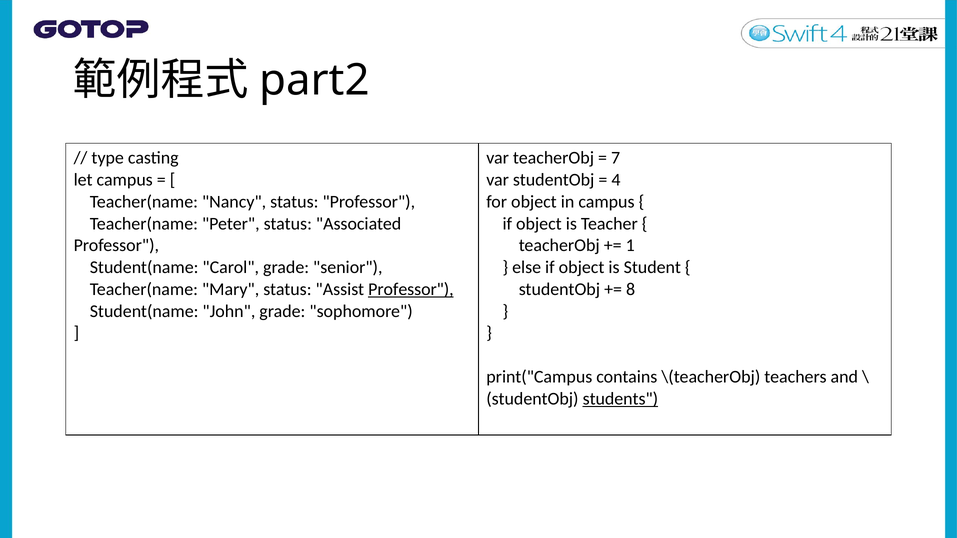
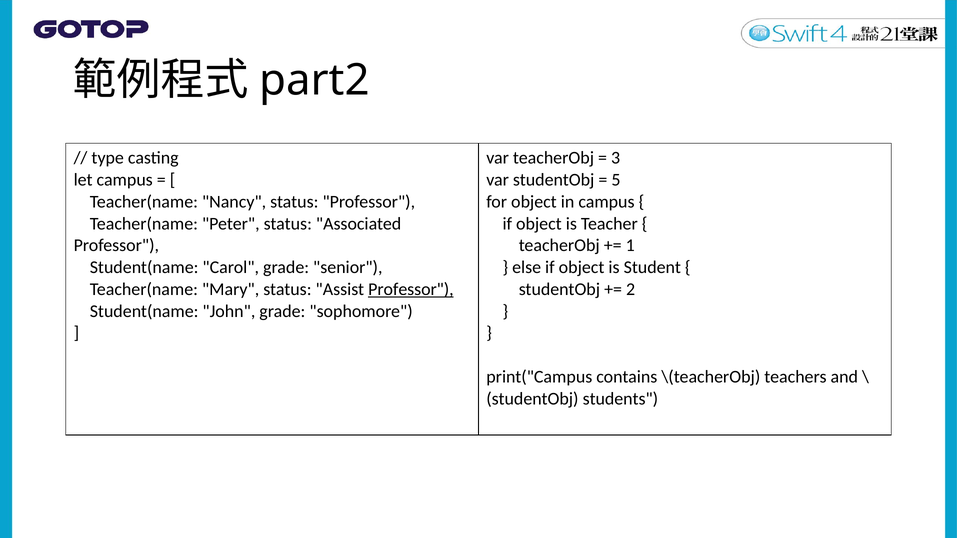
7: 7 -> 3
4: 4 -> 5
8: 8 -> 2
students underline: present -> none
